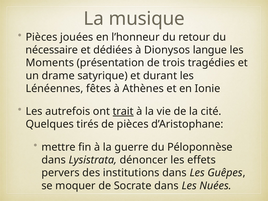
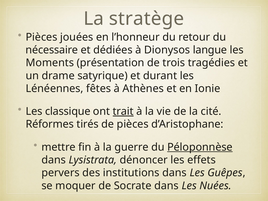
musique: musique -> stratège
autrefois: autrefois -> classique
Quelques: Quelques -> Réformes
Péloponnèse underline: none -> present
